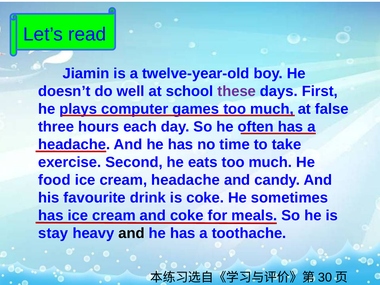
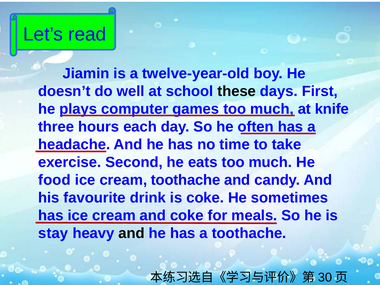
these colour: purple -> black
false: false -> knife
cream headache: headache -> toothache
